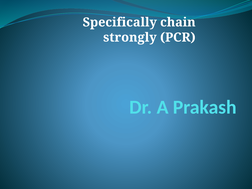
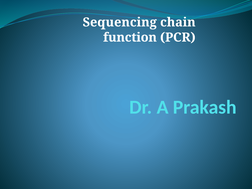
Specifically: Specifically -> Sequencing
strongly: strongly -> function
